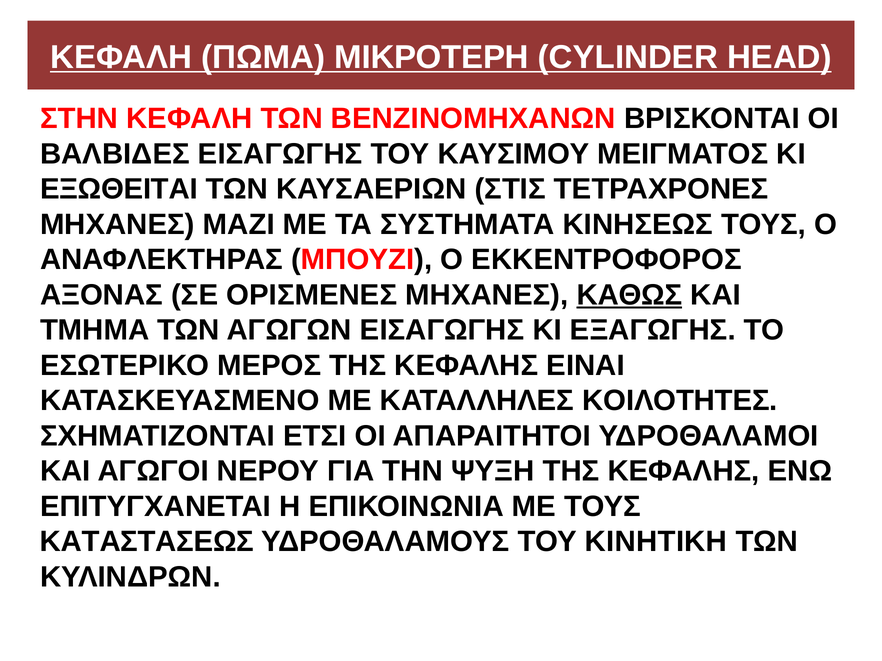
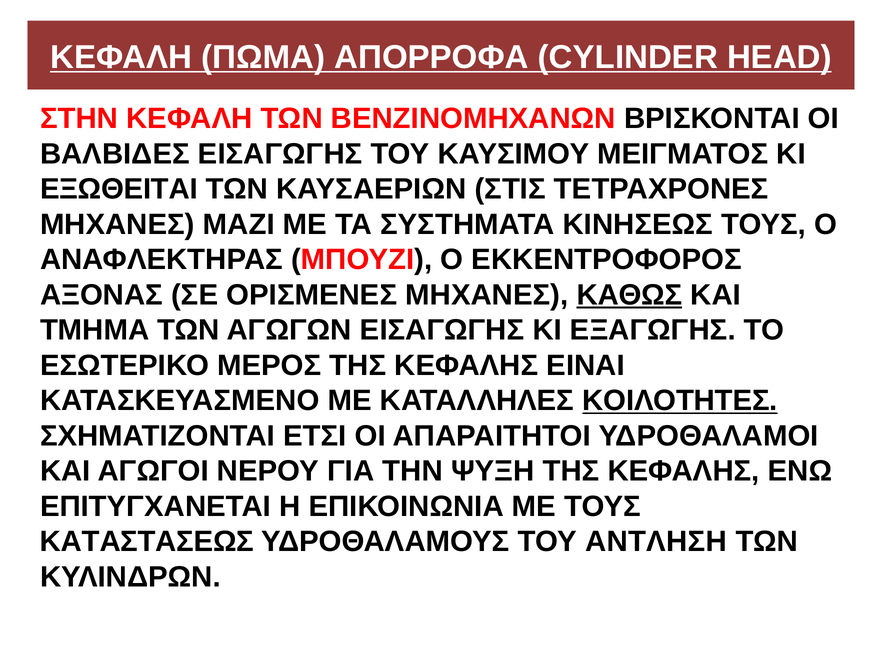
ΜΙΚΡΟΤΕΡΗ: ΜΙΚΡΟΤΕΡΗ -> ΑΠΟΡΡΟΦΑ
ΚΟΙΛΟΤΗΤΕΣ underline: none -> present
ΚΙΝΗΤΙΚΗ: ΚΙΝΗΤΙΚΗ -> ΑΝΤΛΗΣΗ
